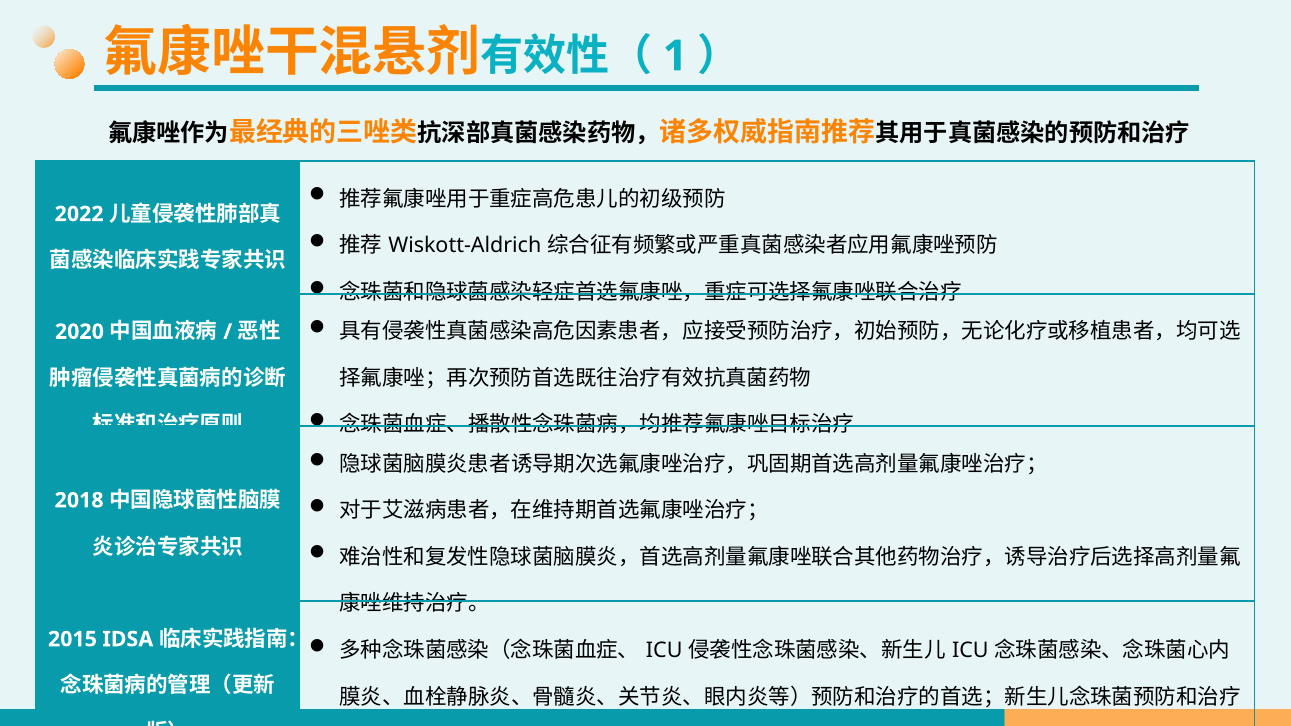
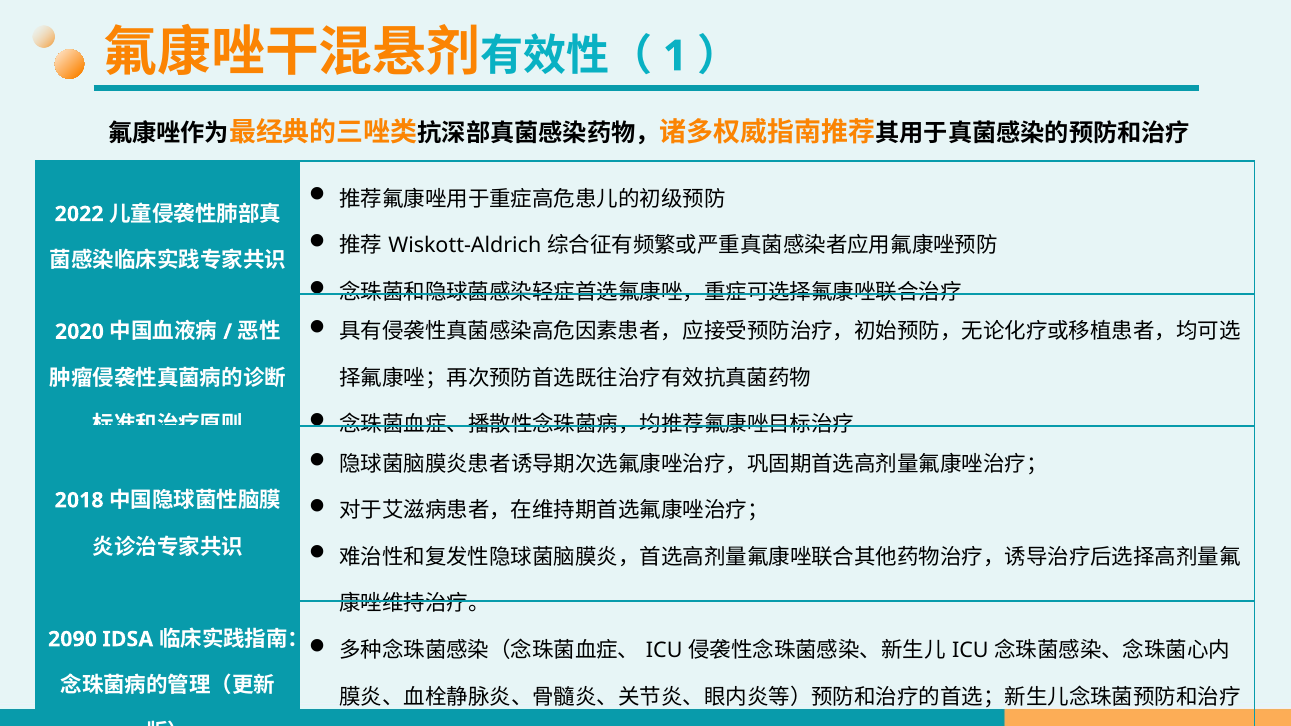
2015: 2015 -> 2090
